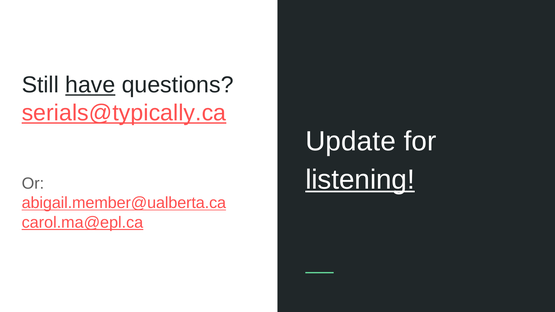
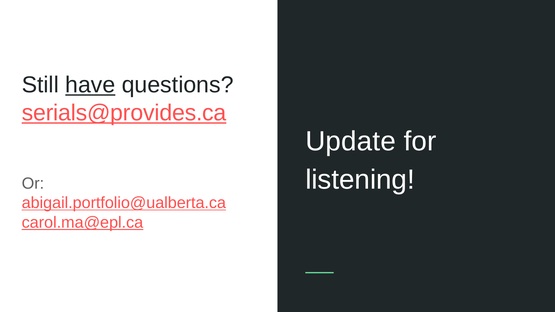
serials@typically.ca: serials@typically.ca -> serials@provides.ca
listening underline: present -> none
abigail.member@ualberta.ca: abigail.member@ualberta.ca -> abigail.portfolio@ualberta.ca
